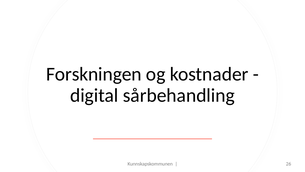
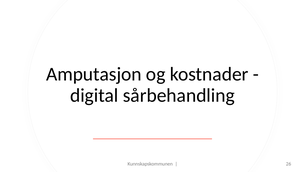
Forskningen: Forskningen -> Amputasjon
